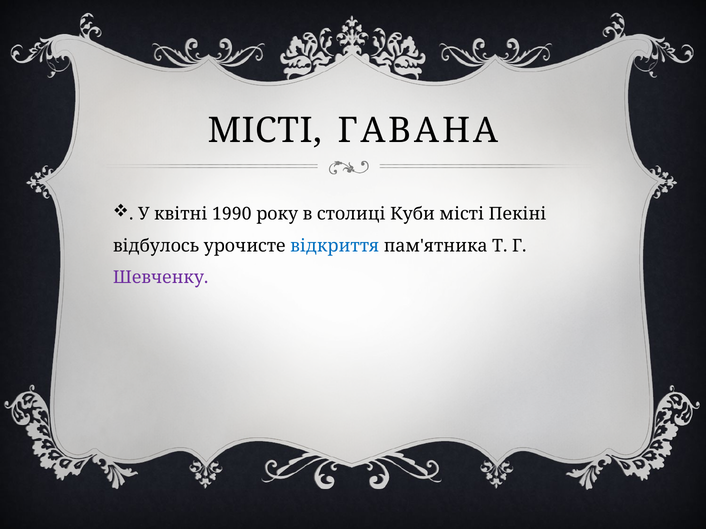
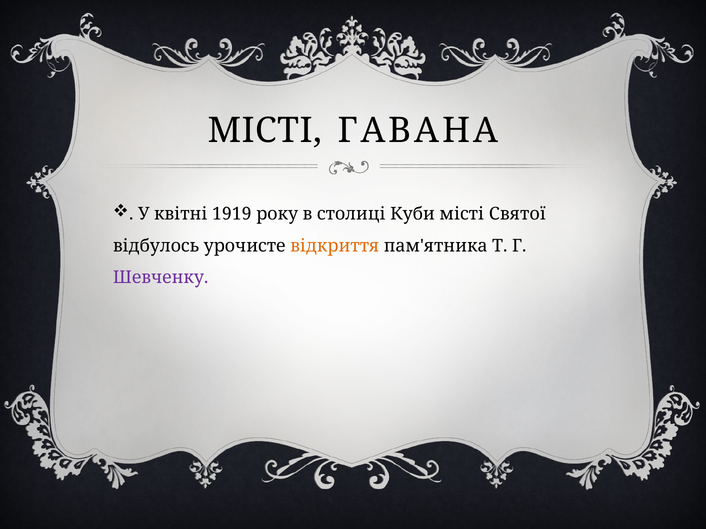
1990: 1990 -> 1919
Пекіні: Пекіні -> Святої
відкриття colour: blue -> orange
